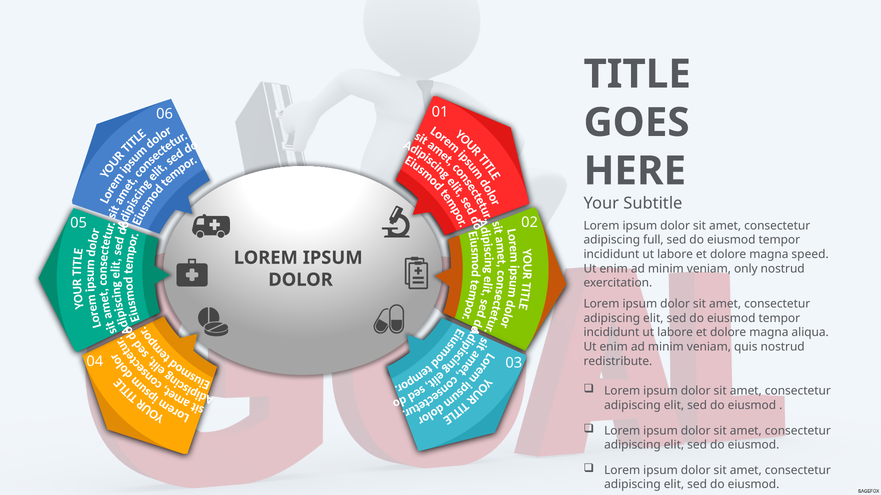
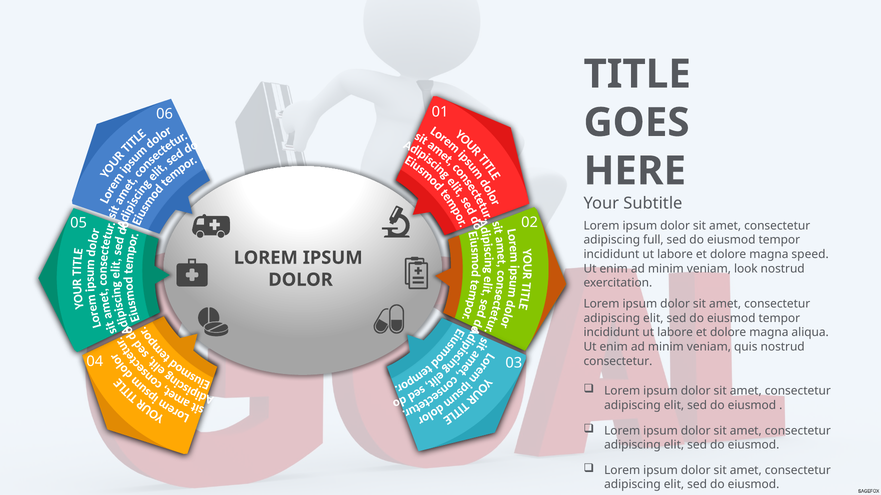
only: only -> look
redistribute at (618, 362): redistribute -> consectetur
